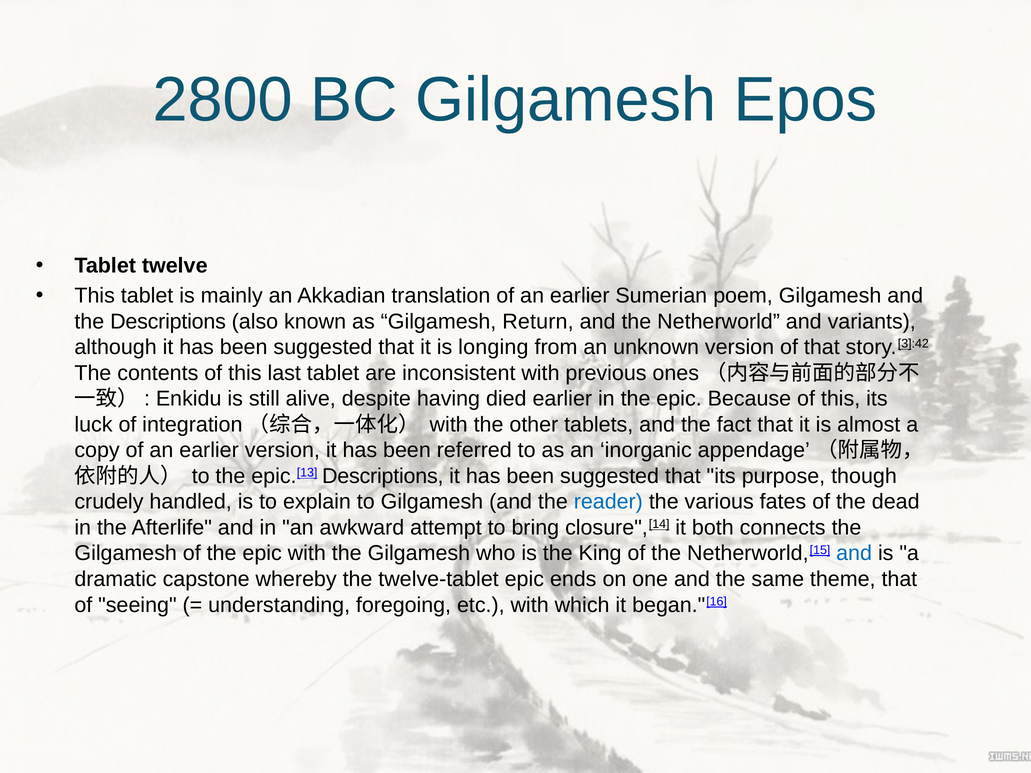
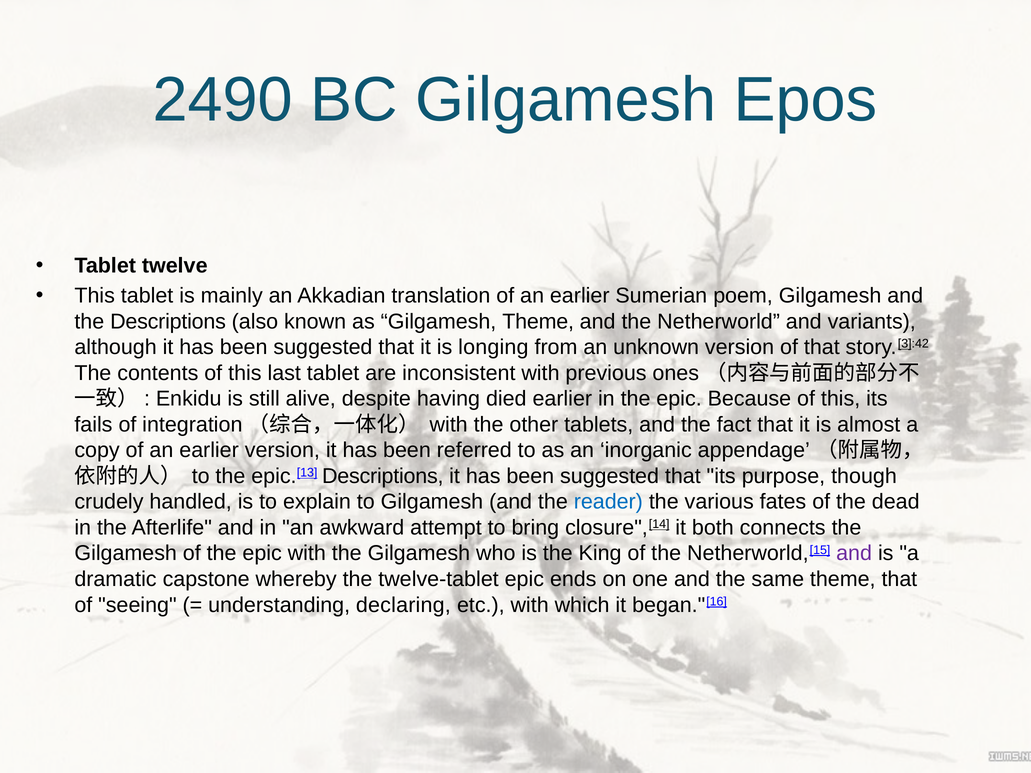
2800: 2800 -> 2490
Gilgamesh Return: Return -> Theme
luck: luck -> fails
and at (854, 554) colour: blue -> purple
foregoing: foregoing -> declaring
